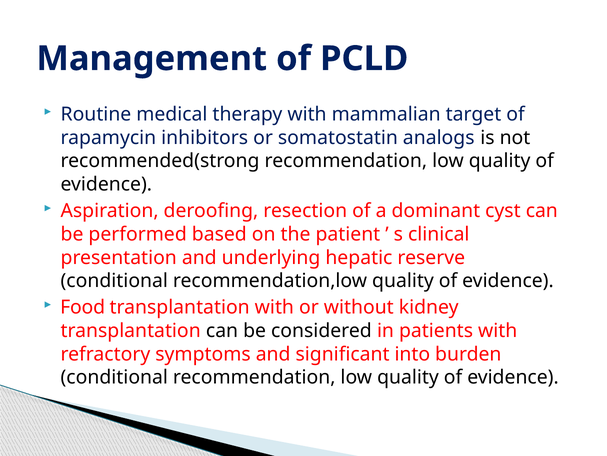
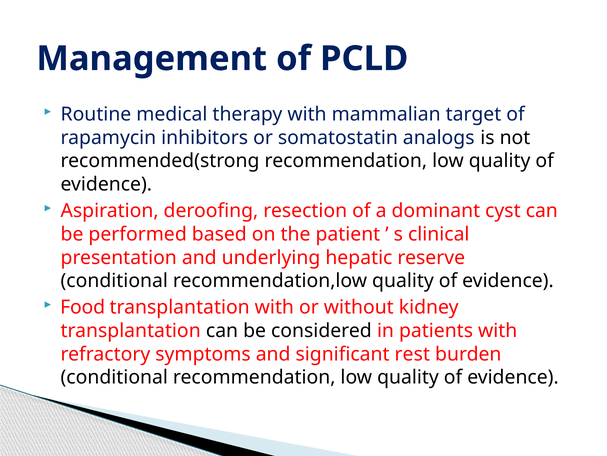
into: into -> rest
